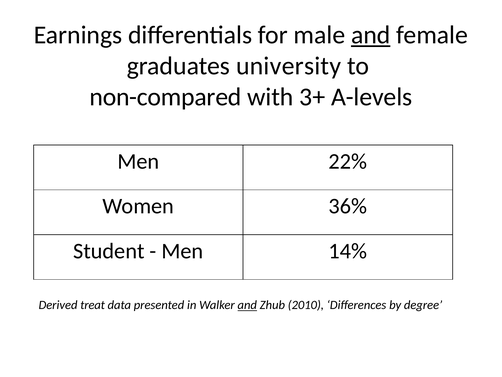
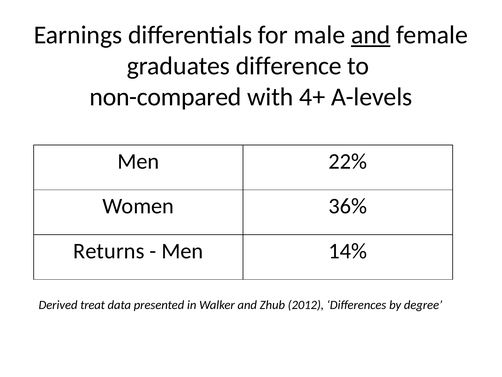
university: university -> difference
3+: 3+ -> 4+
Student: Student -> Returns
and at (247, 305) underline: present -> none
2010: 2010 -> 2012
